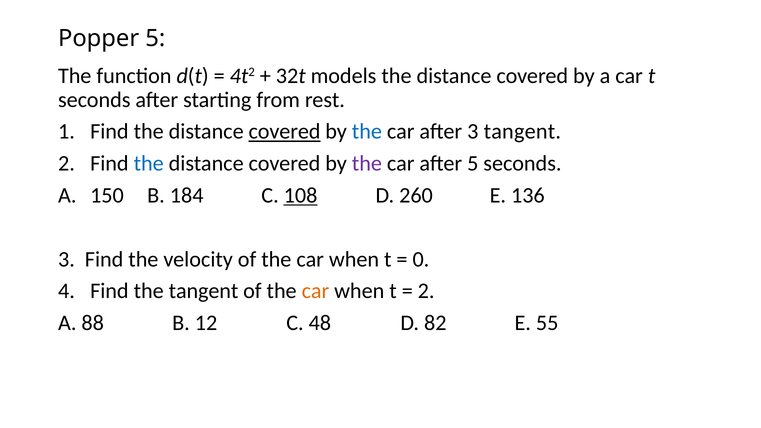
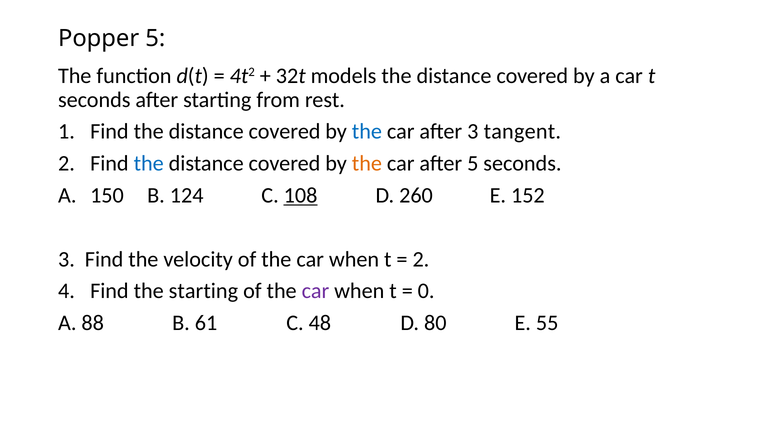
covered at (285, 132) underline: present -> none
the at (367, 164) colour: purple -> orange
184: 184 -> 124
136: 136 -> 152
0 at (421, 259): 0 -> 2
the tangent: tangent -> starting
car at (315, 291) colour: orange -> purple
2 at (426, 291): 2 -> 0
12: 12 -> 61
82: 82 -> 80
